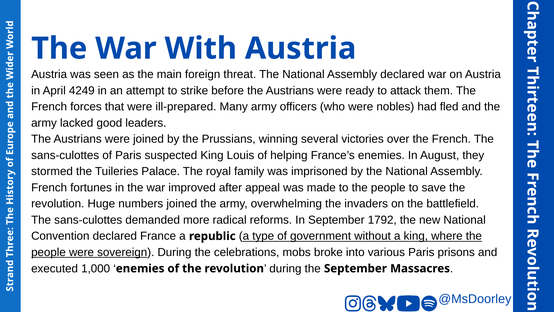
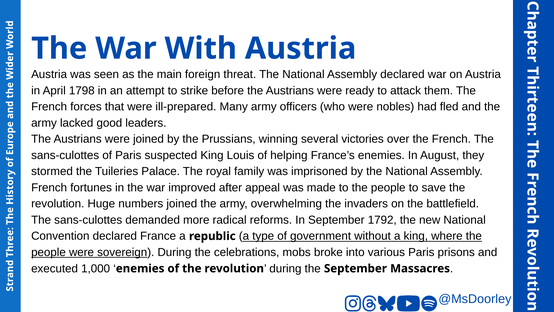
4249: 4249 -> 1798
